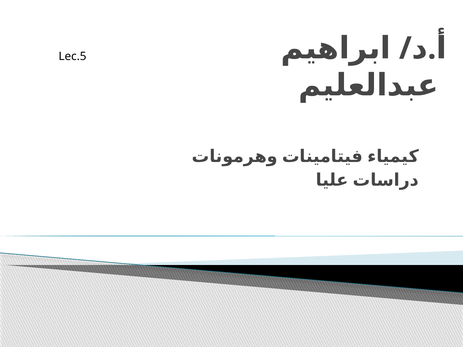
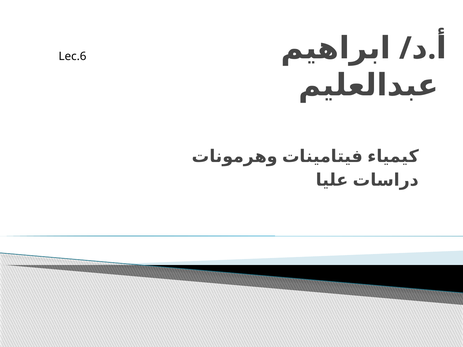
Lec.5: Lec.5 -> Lec.6
